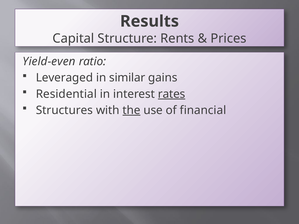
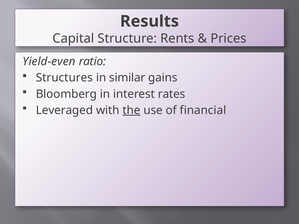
Leveraged: Leveraged -> Structures
Residential: Residential -> Bloomberg
rates underline: present -> none
Structures: Structures -> Leveraged
